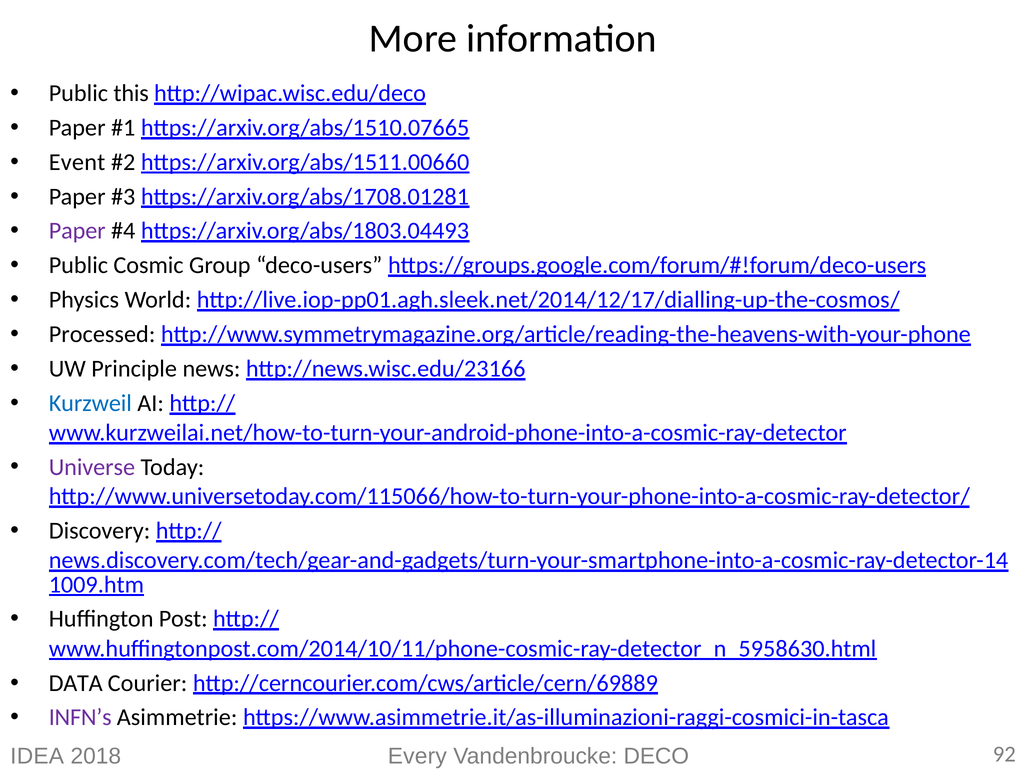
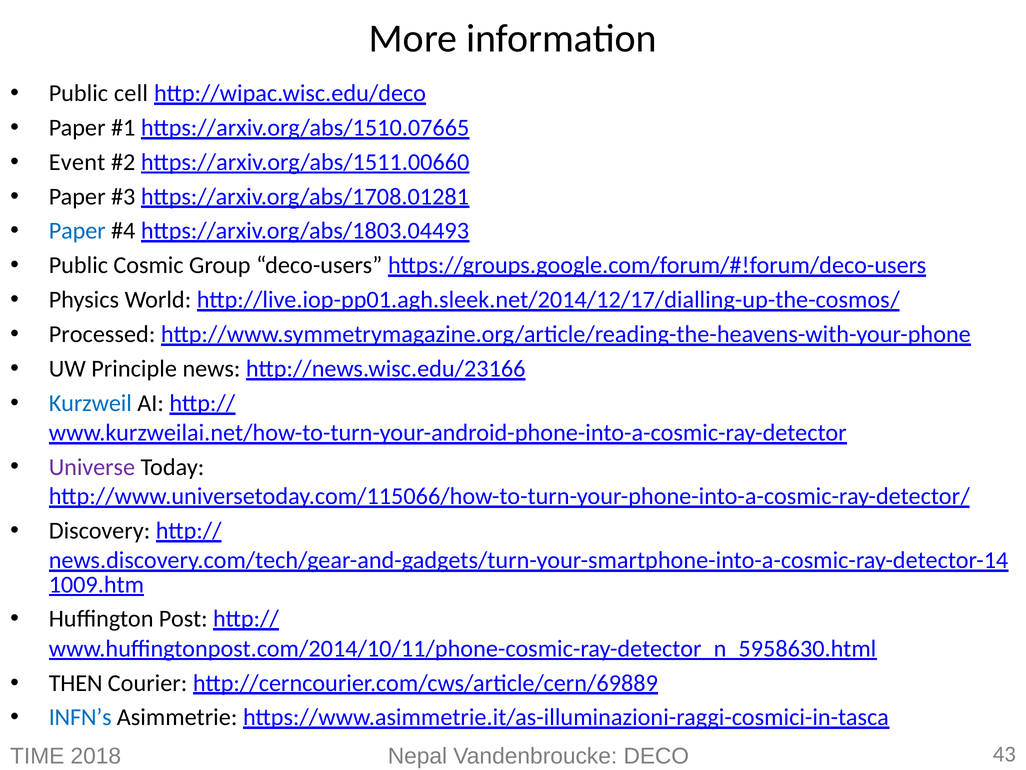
this: this -> cell
Paper at (77, 231) colour: purple -> blue
DATA: DATA -> THEN
INFN’s colour: purple -> blue
IDEA: IDEA -> TIME
Every: Every -> Nepal
92: 92 -> 43
